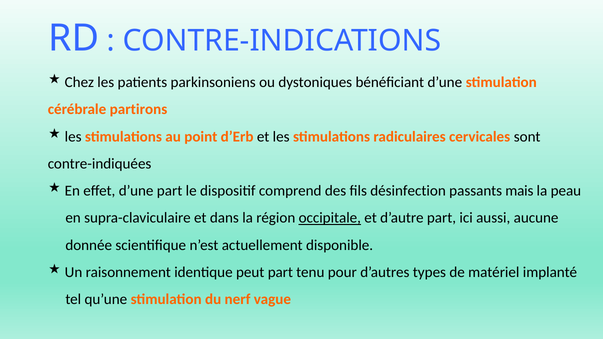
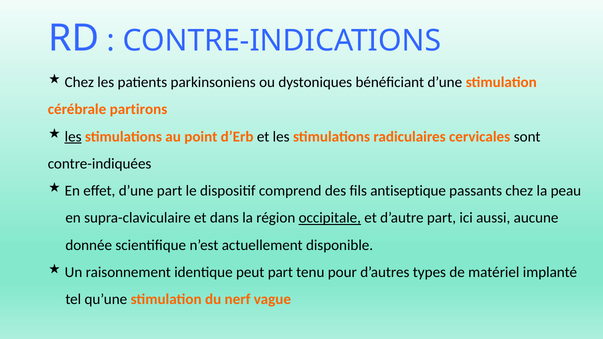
les at (73, 137) underline: none -> present
désinfection: désinfection -> antiseptique
passants mais: mais -> chez
